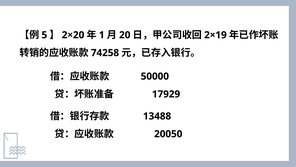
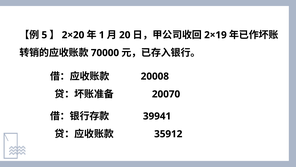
74258: 74258 -> 70000
50000: 50000 -> 20008
17929: 17929 -> 20070
13488: 13488 -> 39941
20050: 20050 -> 35912
